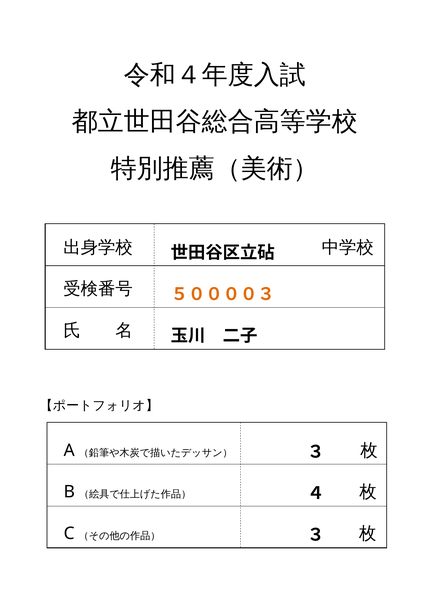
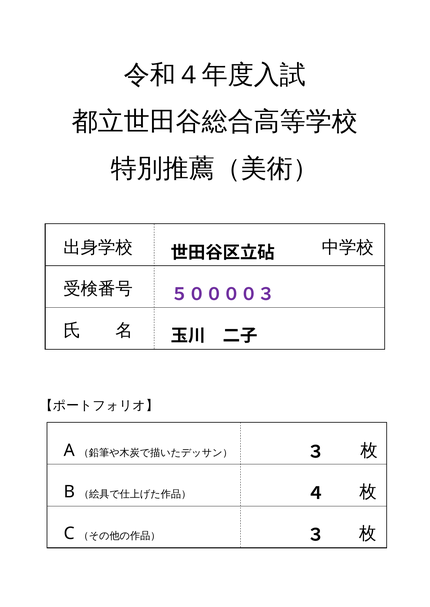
５００００３ colour: orange -> purple
